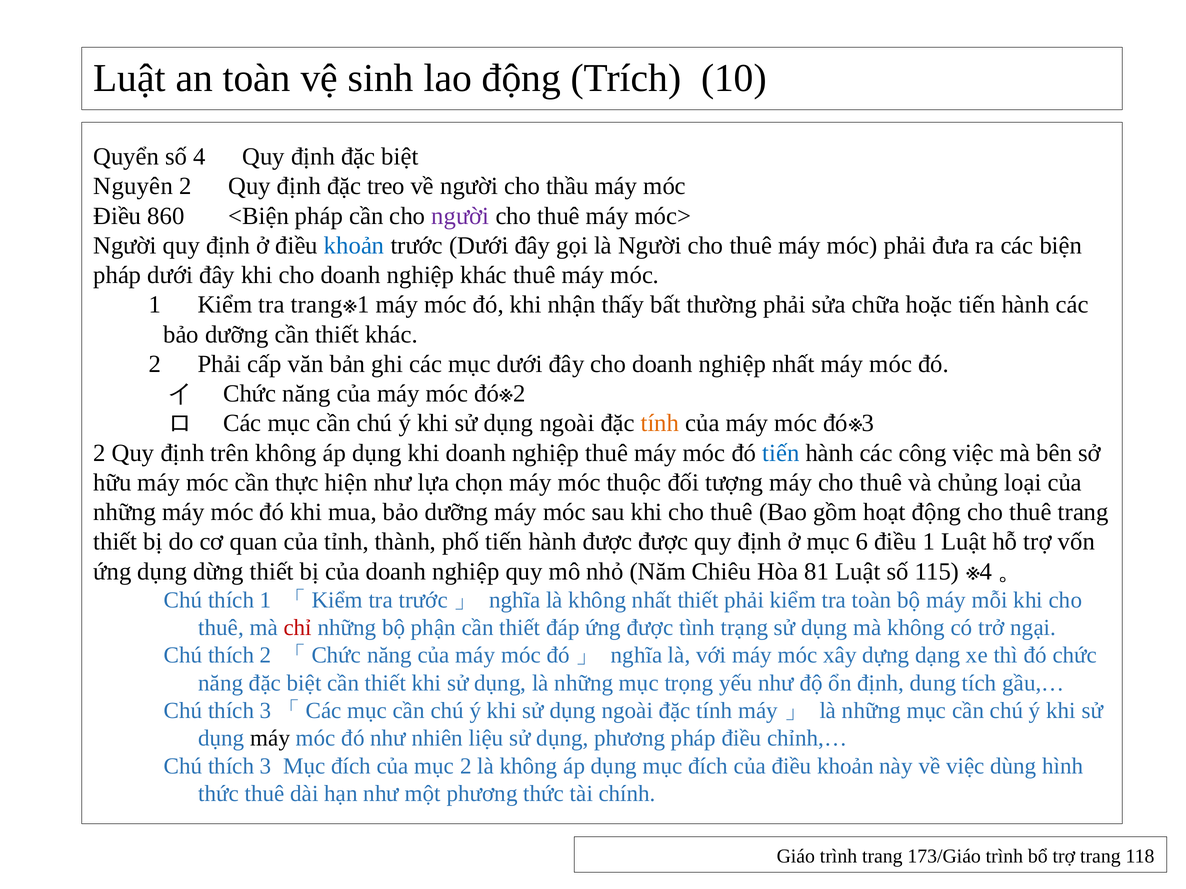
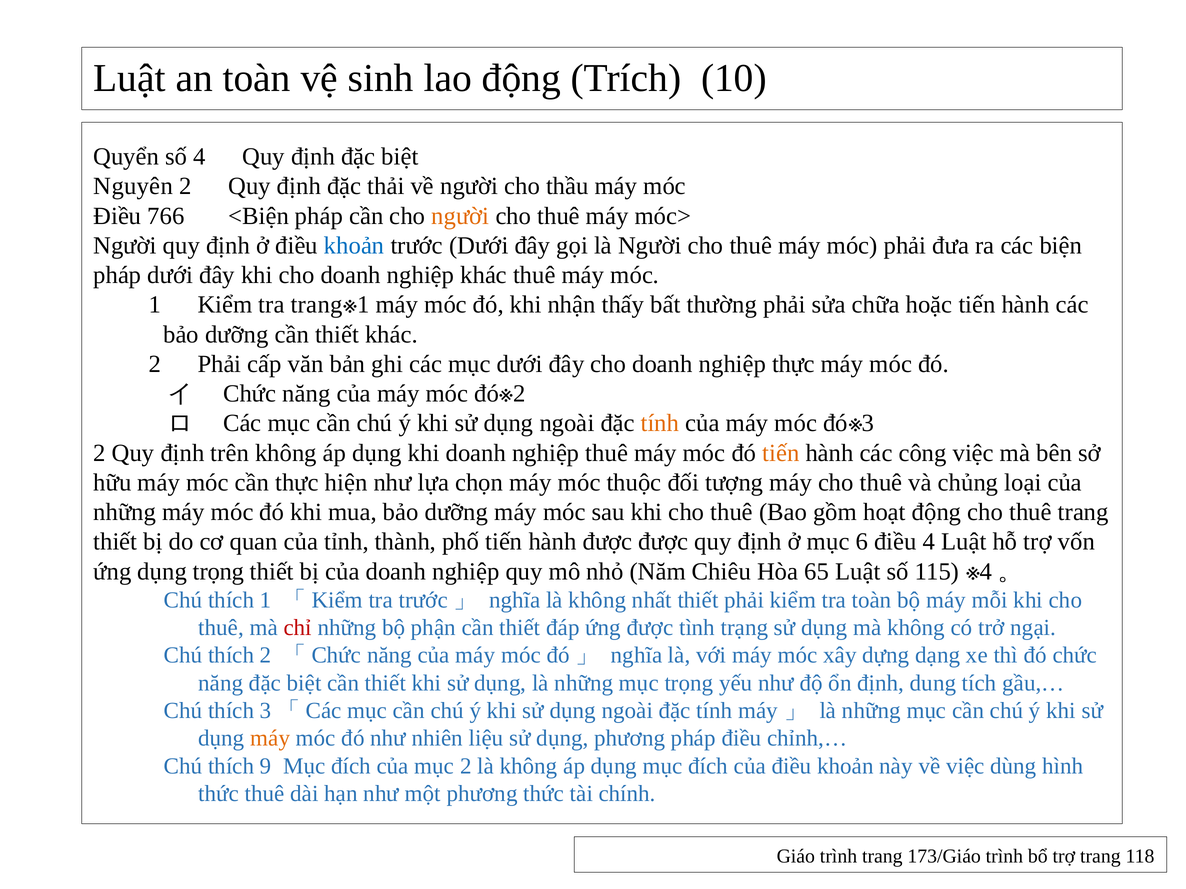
treo: treo -> thải
860: 860 -> 766
người at (460, 216) colour: purple -> orange
nghiệp nhất: nhất -> thực
tiến at (781, 453) colour: blue -> orange
điều 1: 1 -> 4
dụng dừng: dừng -> trọng
81: 81 -> 65
máy at (270, 739) colour: black -> orange
thích 3: 3 -> 9
